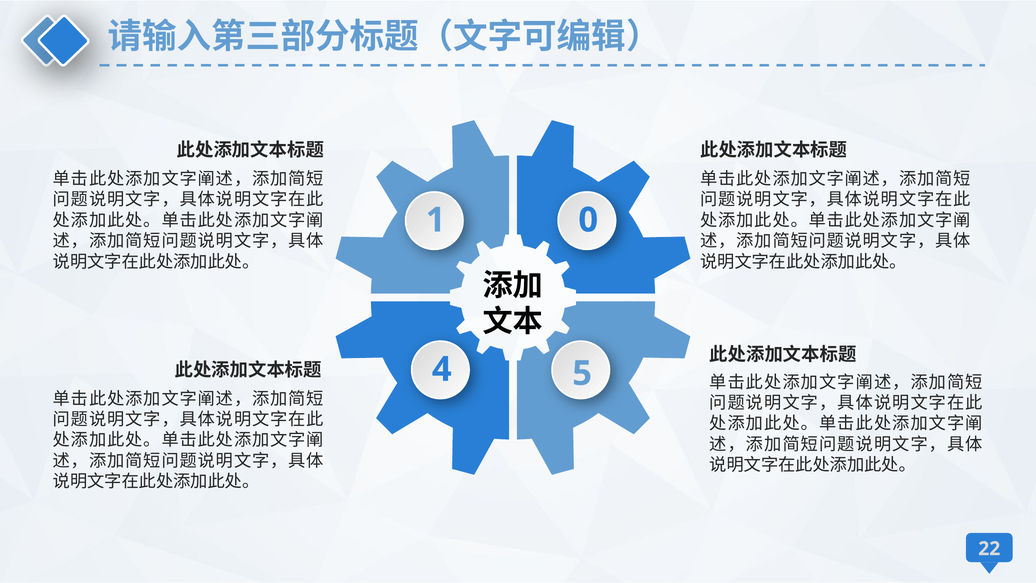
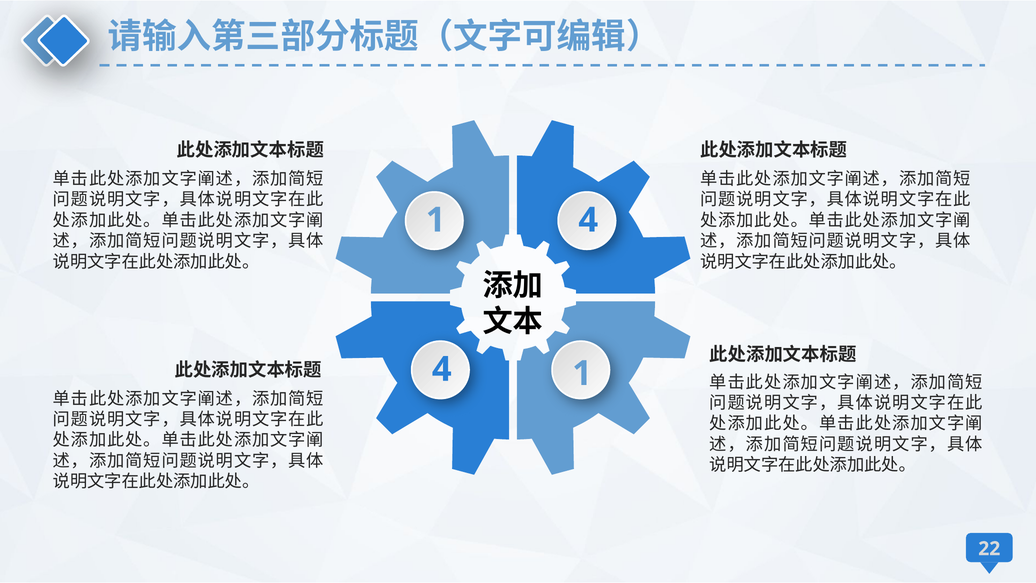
1 0: 0 -> 4
4 5: 5 -> 1
